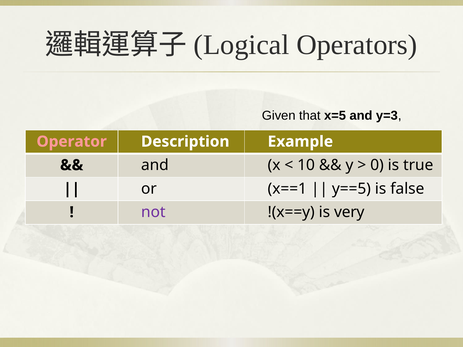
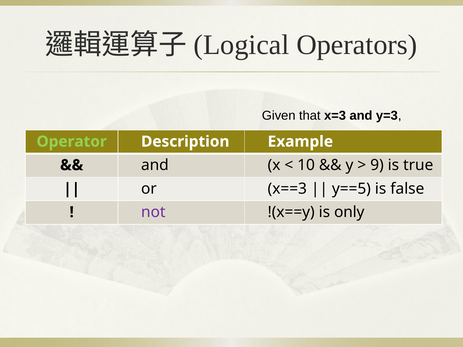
x=5: x=5 -> x=3
Operator colour: pink -> light green
0: 0 -> 9
x==1: x==1 -> x==3
very: very -> only
